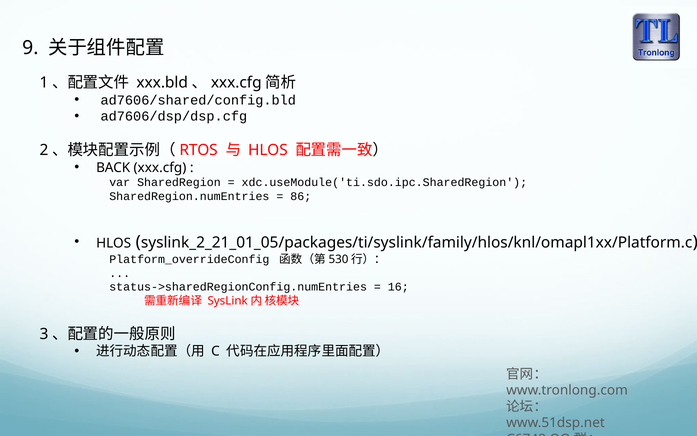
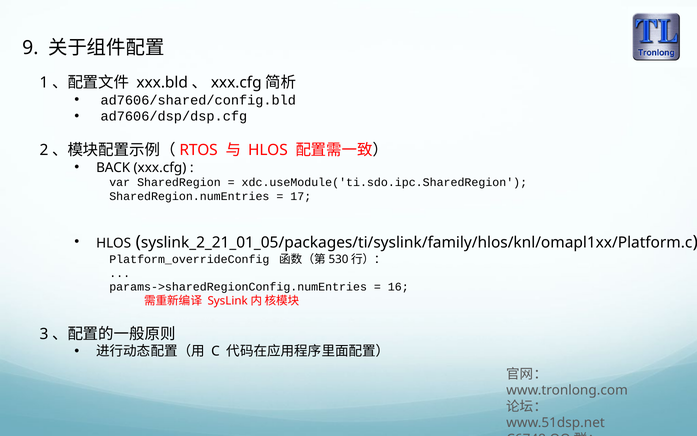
86: 86 -> 17
status->sharedRegionConfig.numEntries: status->sharedRegionConfig.numEntries -> params->sharedRegionConfig.numEntries
